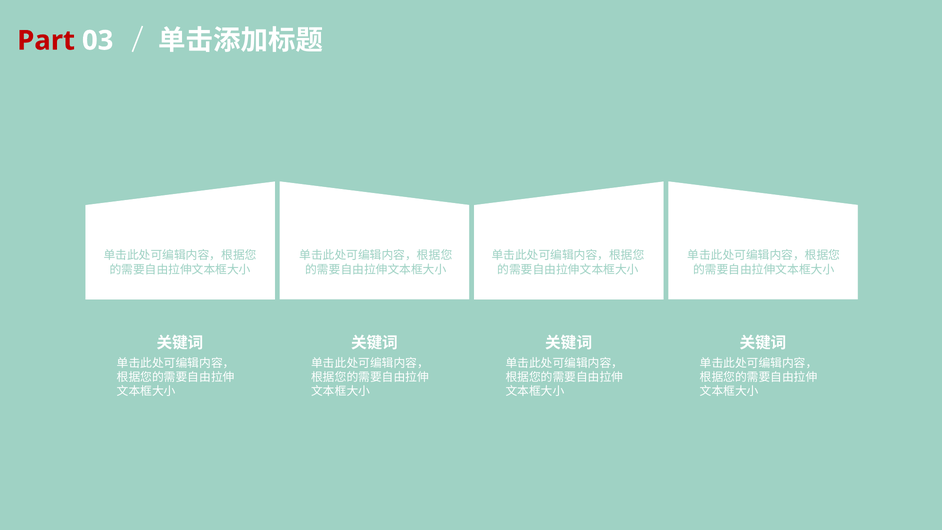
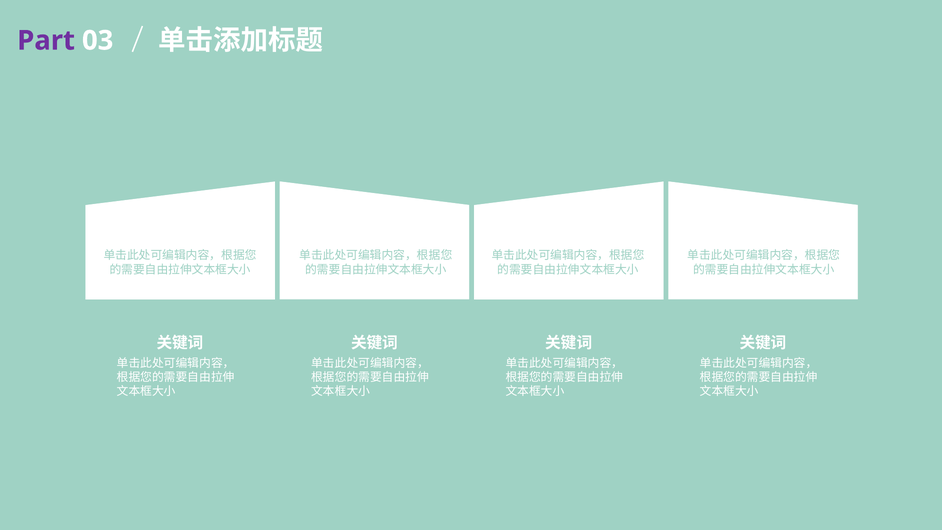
Part colour: red -> purple
